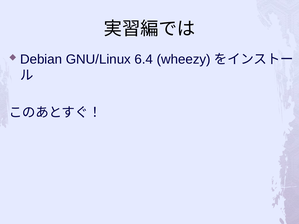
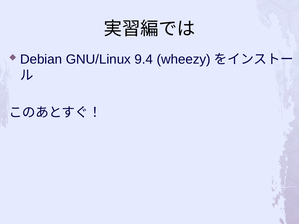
6.4: 6.4 -> 9.4
